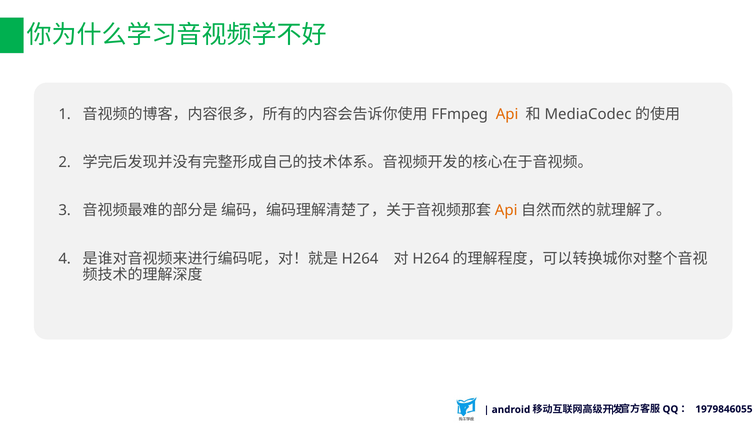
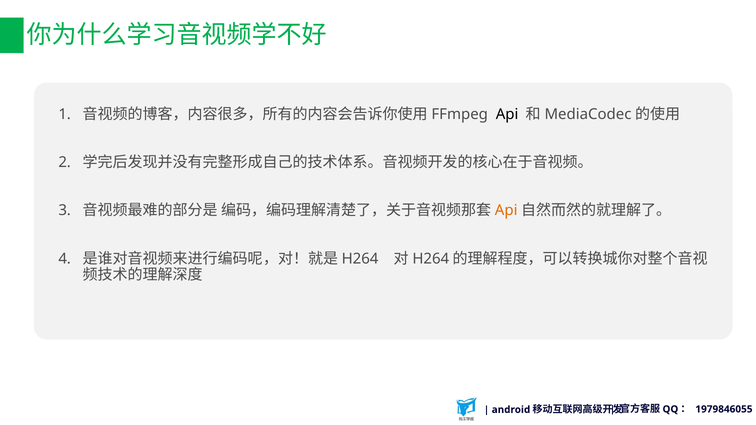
Api at (507, 114) colour: orange -> black
